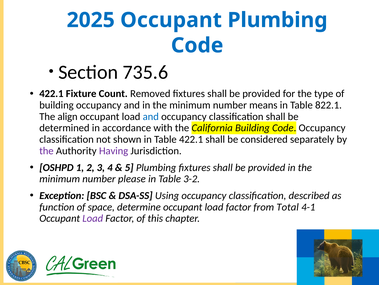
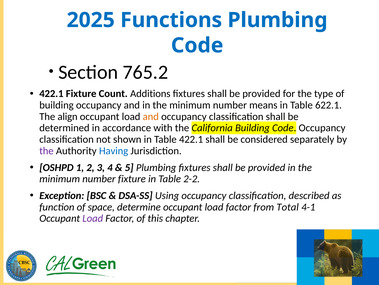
2025 Occupant: Occupant -> Functions
735.6: 735.6 -> 765.2
Removed: Removed -> Additions
822.1: 822.1 -> 622.1
and at (151, 116) colour: blue -> orange
Having colour: purple -> blue
number please: please -> fixture
3-2: 3-2 -> 2-2
